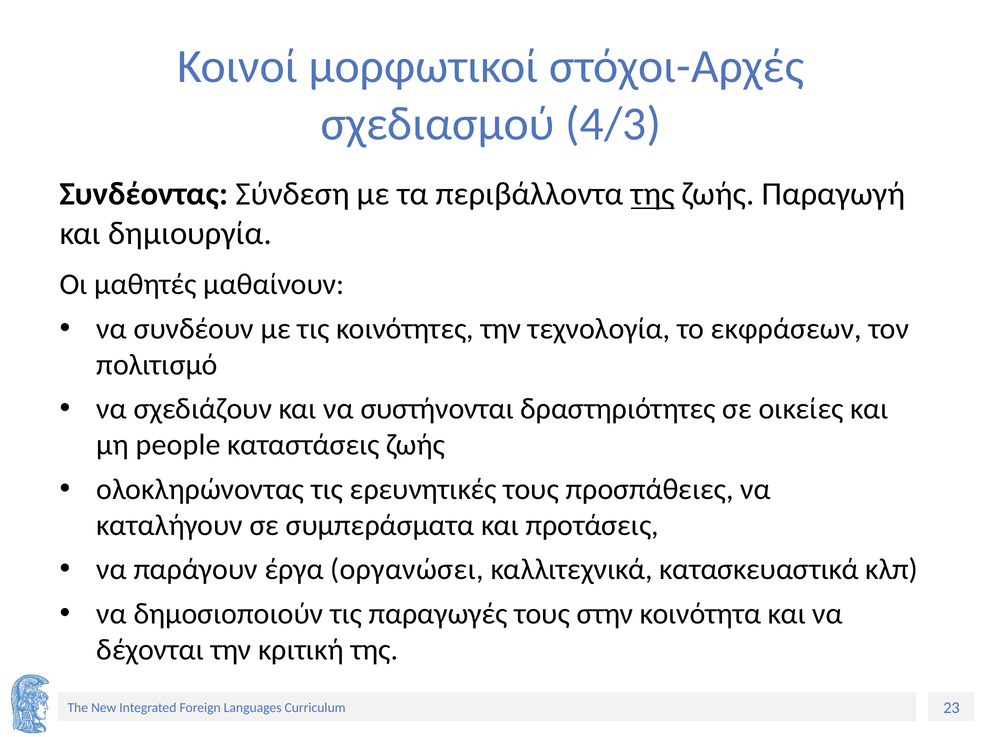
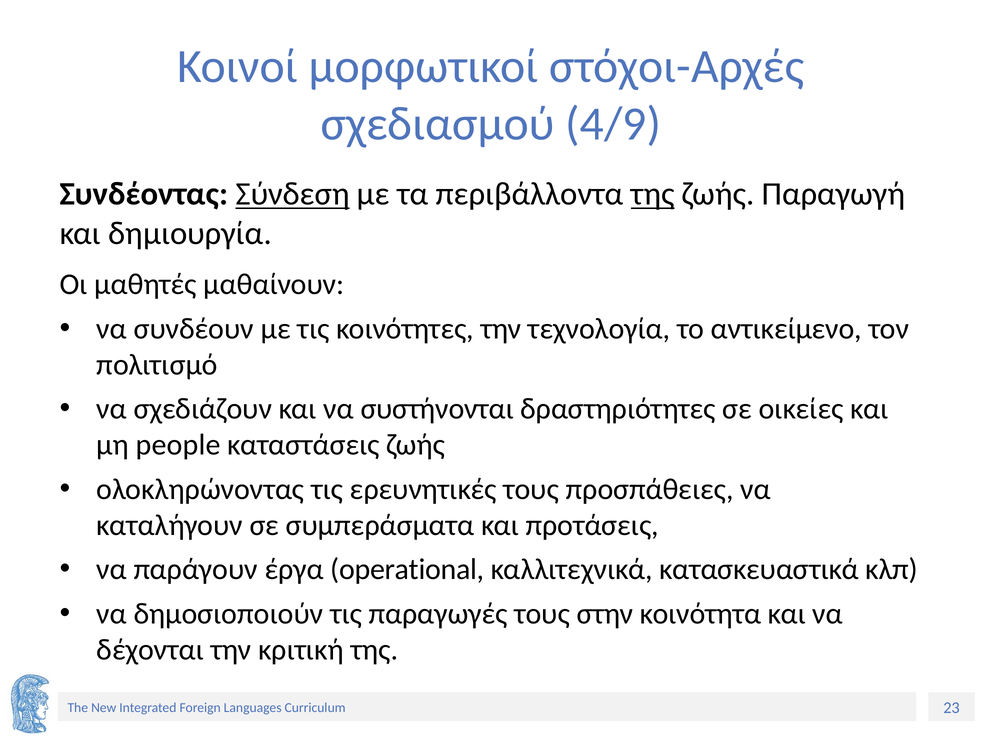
4/3: 4/3 -> 4/9
Σύνδεση underline: none -> present
εκφράσεων: εκφράσεων -> αντικείμενο
οργανώσει: οργανώσει -> operational
